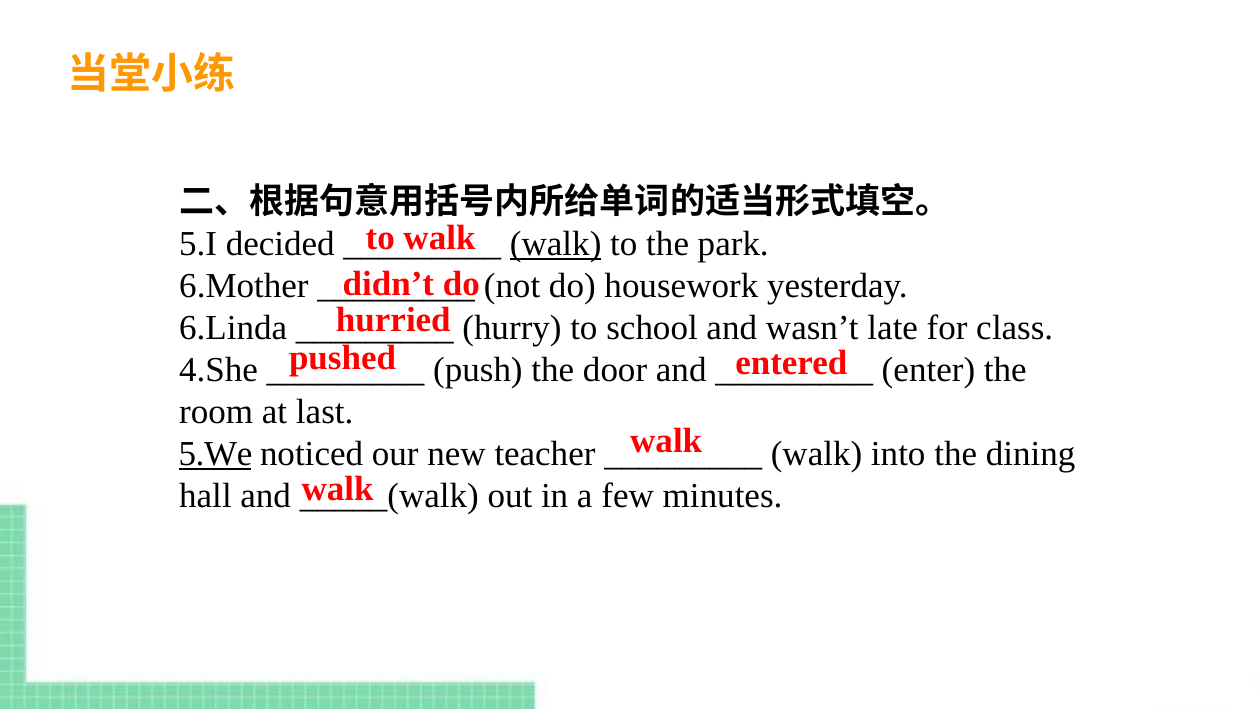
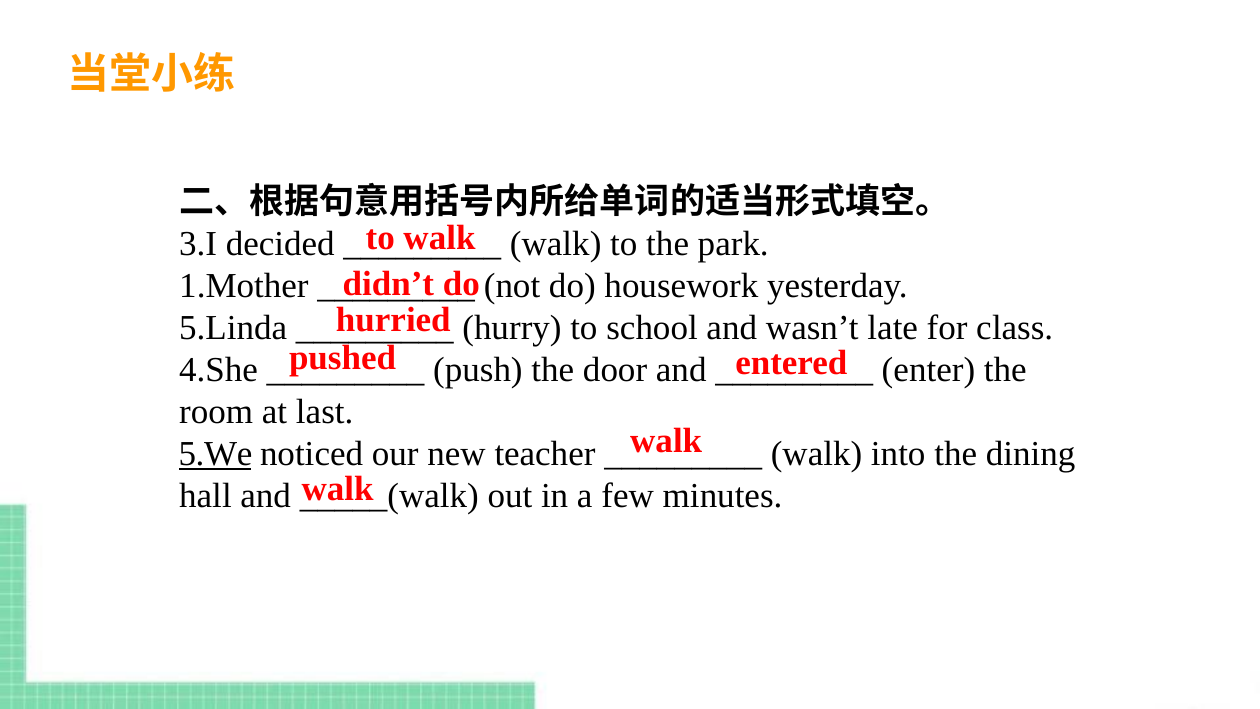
5.I: 5.I -> 3.I
walk at (556, 244) underline: present -> none
6.Mother: 6.Mother -> 1.Mother
6.Linda: 6.Linda -> 5.Linda
